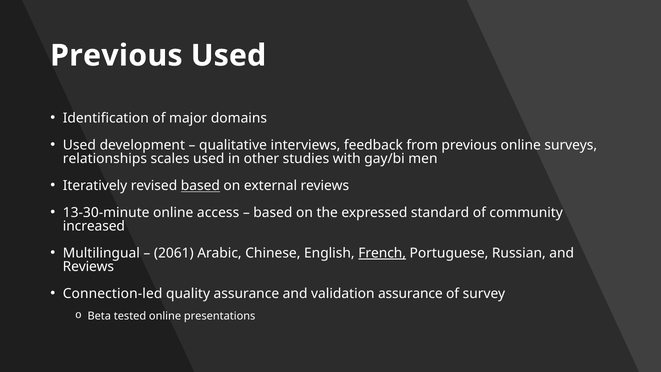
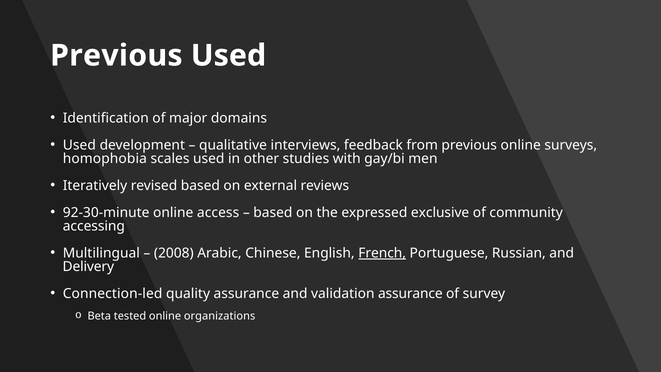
relationships: relationships -> homophobia
based at (200, 186) underline: present -> none
13-30-minute: 13-30-minute -> 92-30-minute
standard: standard -> exclusive
increased: increased -> accessing
2061: 2061 -> 2008
Reviews at (88, 266): Reviews -> Delivery
presentations: presentations -> organizations
